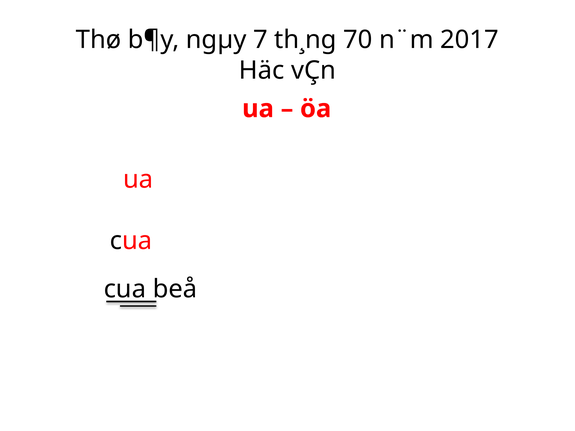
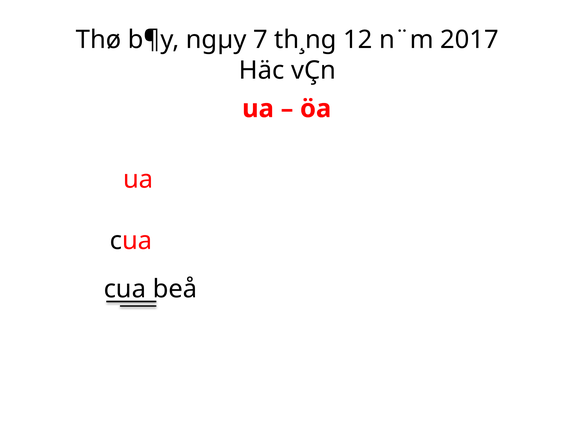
70: 70 -> 12
